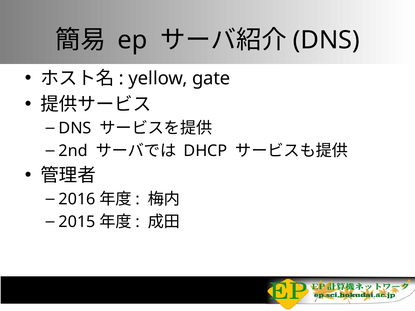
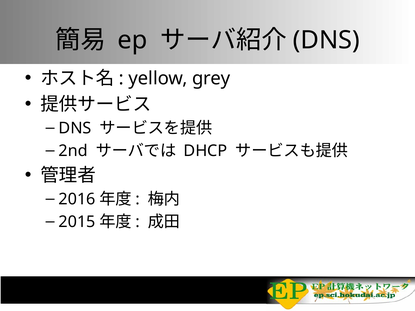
gate: gate -> grey
